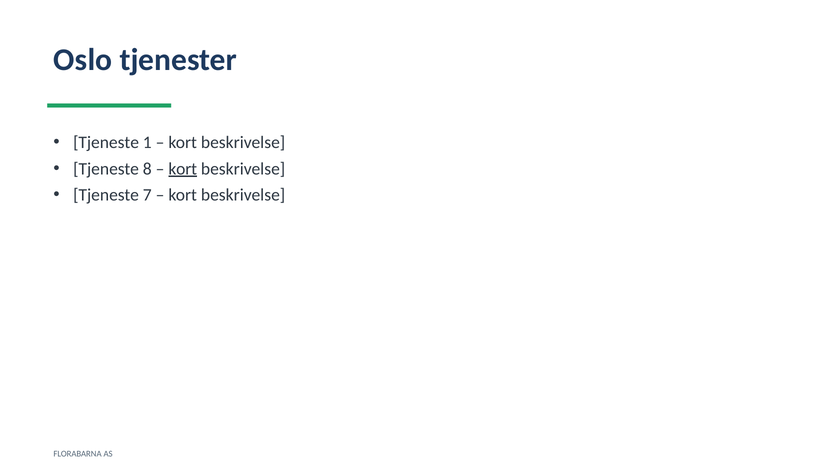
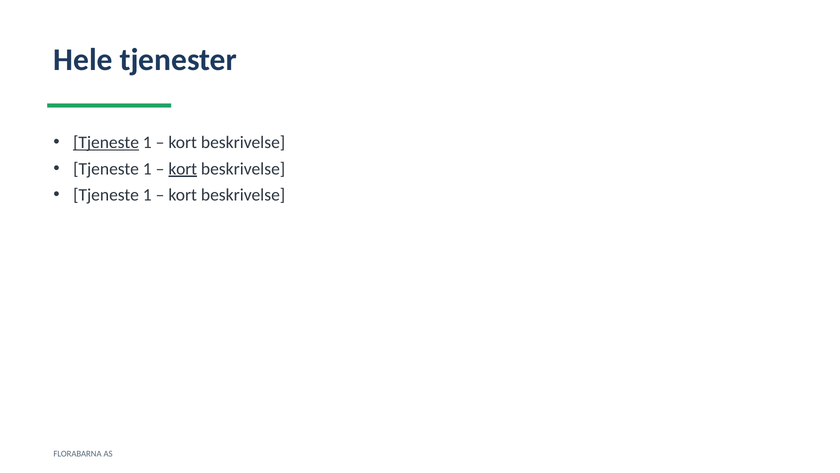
Oslo: Oslo -> Hele
Tjeneste at (106, 142) underline: none -> present
8 at (147, 169): 8 -> 1
7 at (147, 195): 7 -> 1
